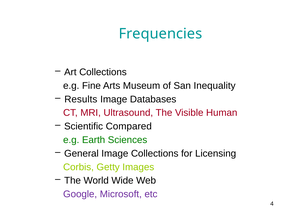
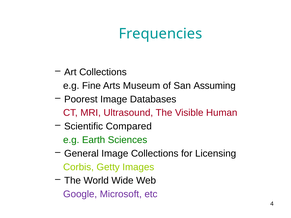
Inequality: Inequality -> Assuming
Results: Results -> Poorest
